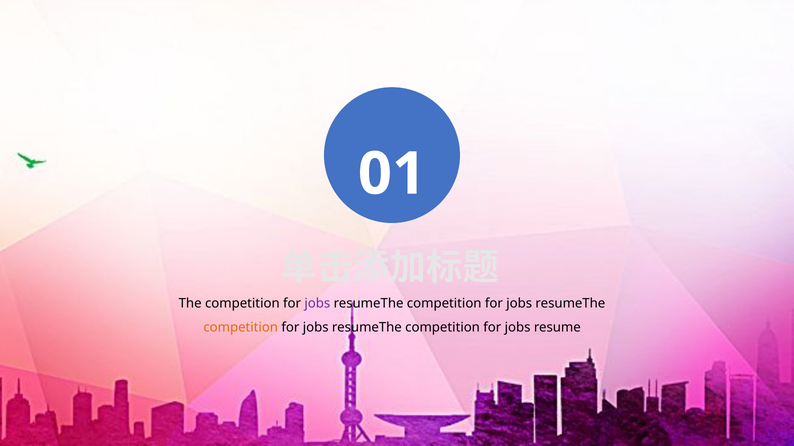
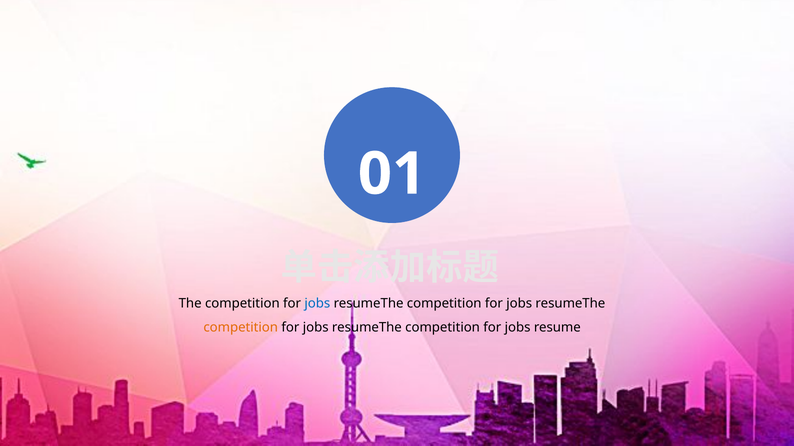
jobs at (317, 304) colour: purple -> blue
